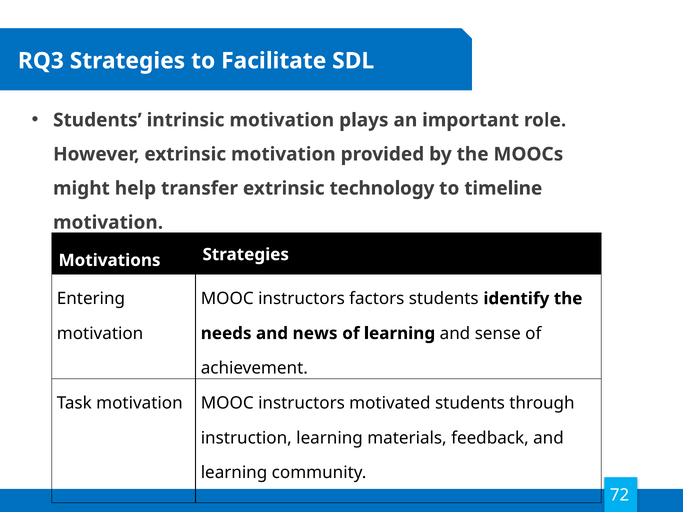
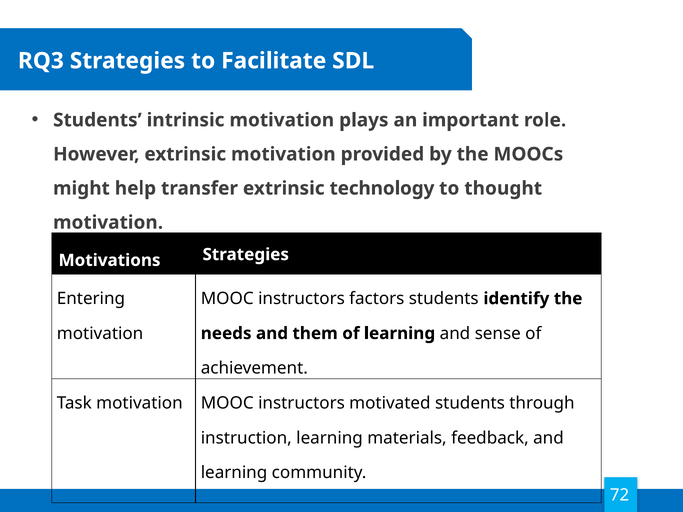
timeline: timeline -> thought
news: news -> them
